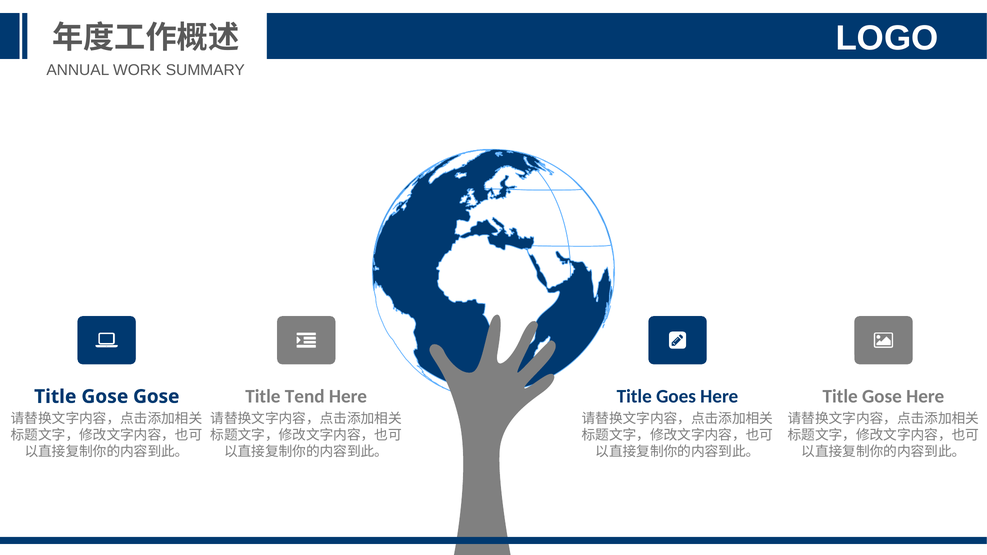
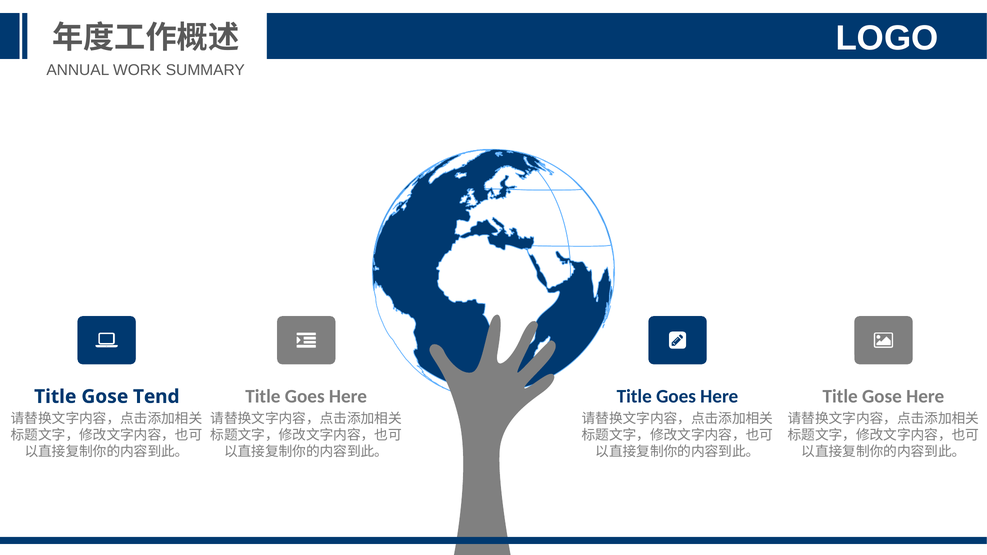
Tend at (305, 397): Tend -> Goes
Gose Gose: Gose -> Tend
